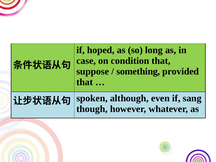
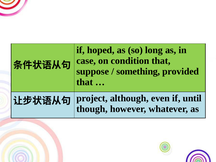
spoken: spoken -> project
sang: sang -> until
